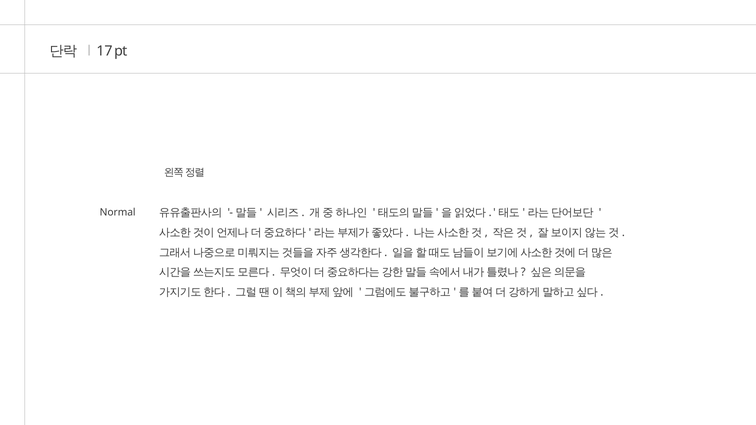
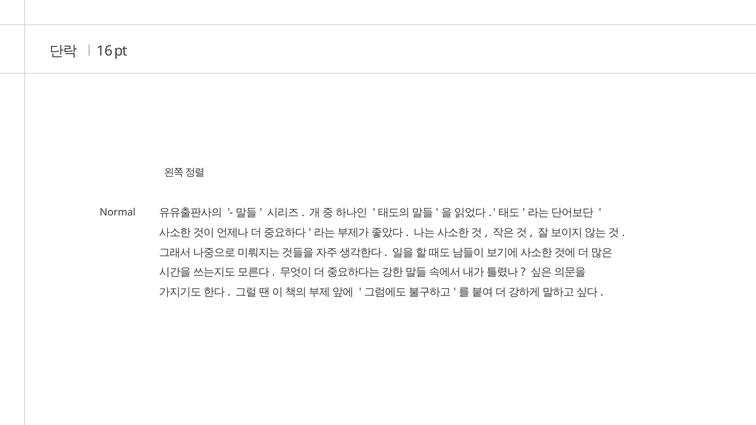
17: 17 -> 16
